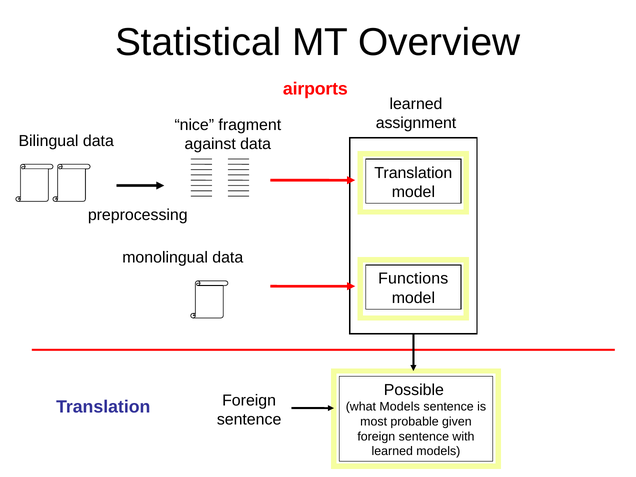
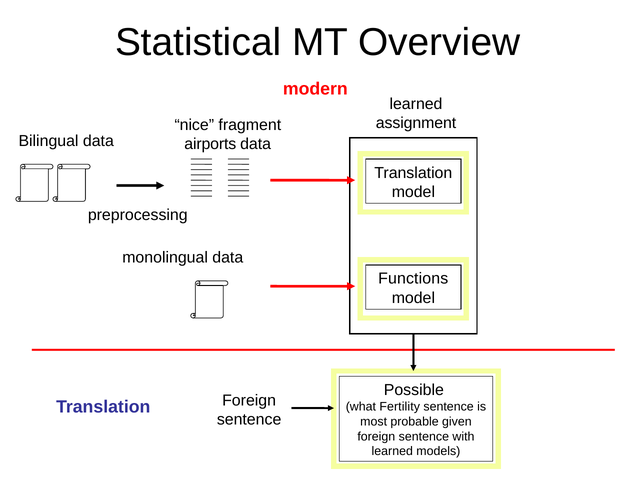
airports: airports -> modern
against: against -> airports
what Models: Models -> Fertility
